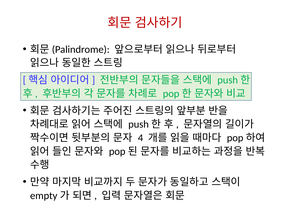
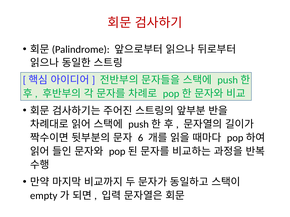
4: 4 -> 6
